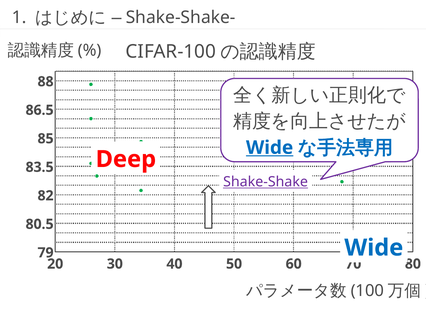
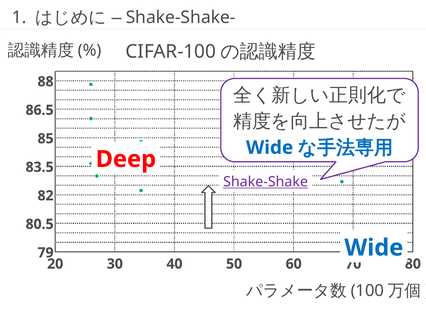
Wide at (270, 148) underline: present -> none
